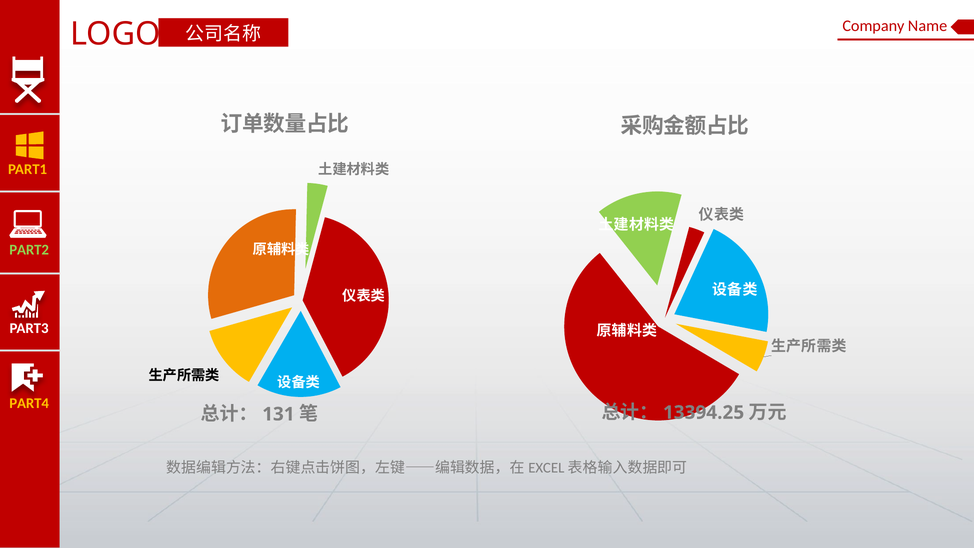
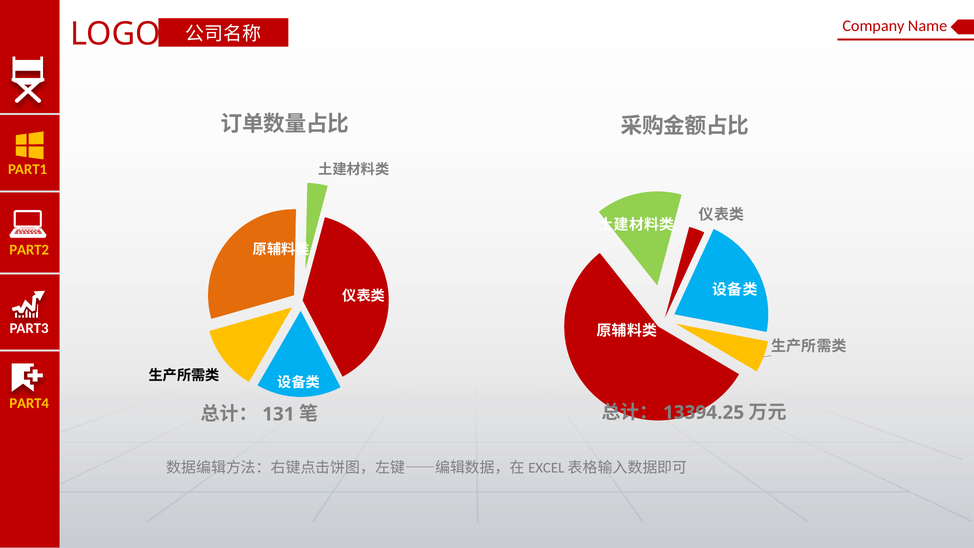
PART2 colour: light green -> yellow
